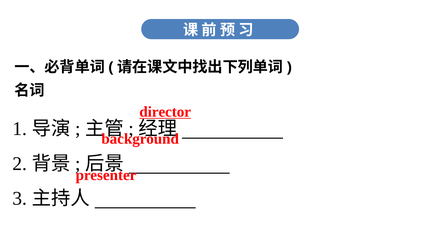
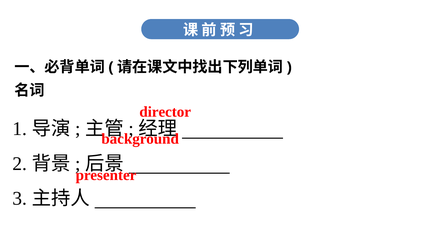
director underline: present -> none
